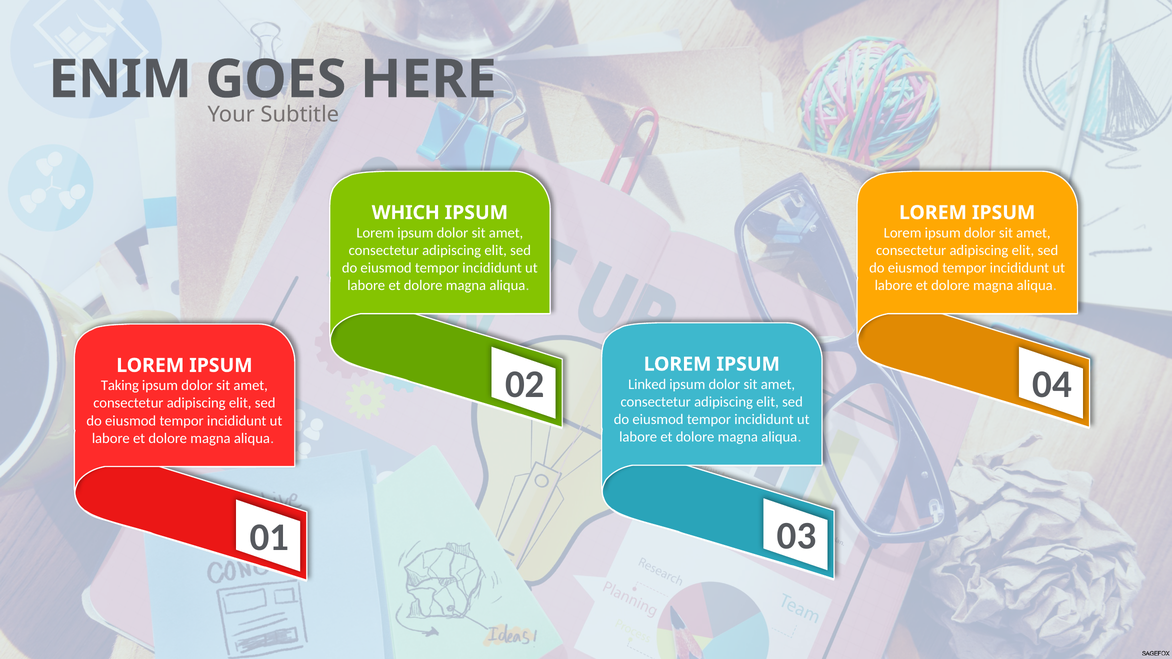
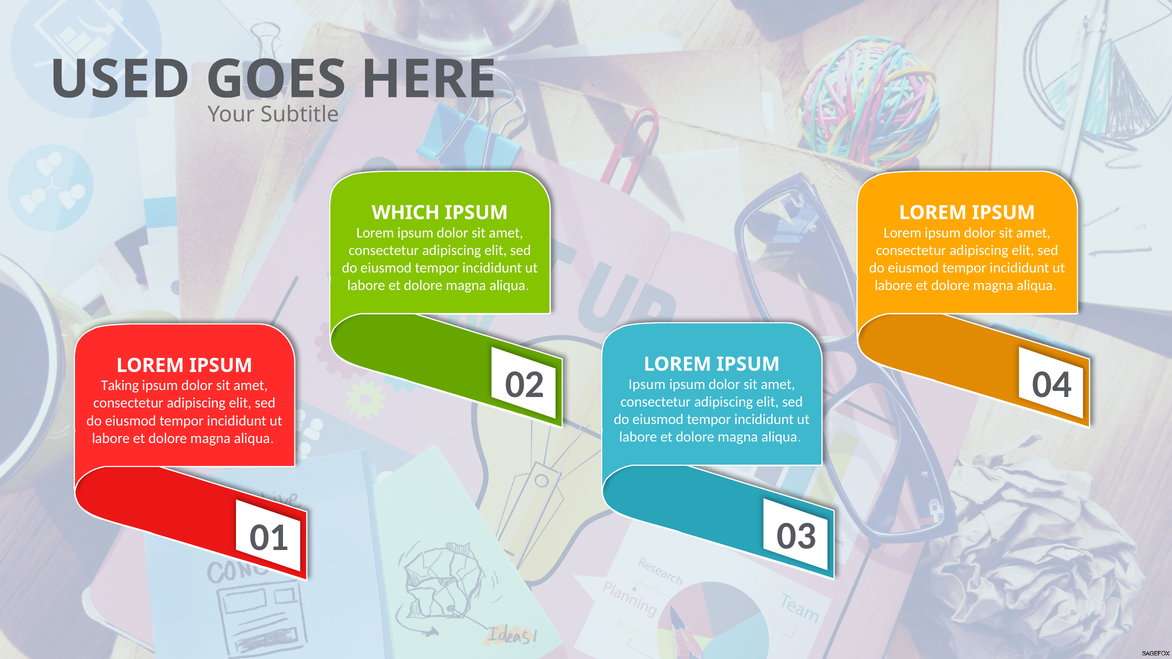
ENIM: ENIM -> USED
Linked at (647, 384): Linked -> Ipsum
